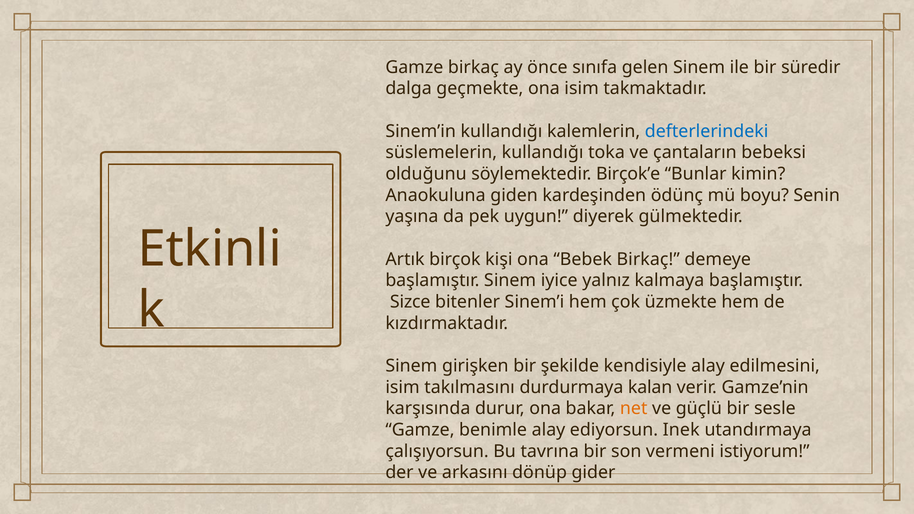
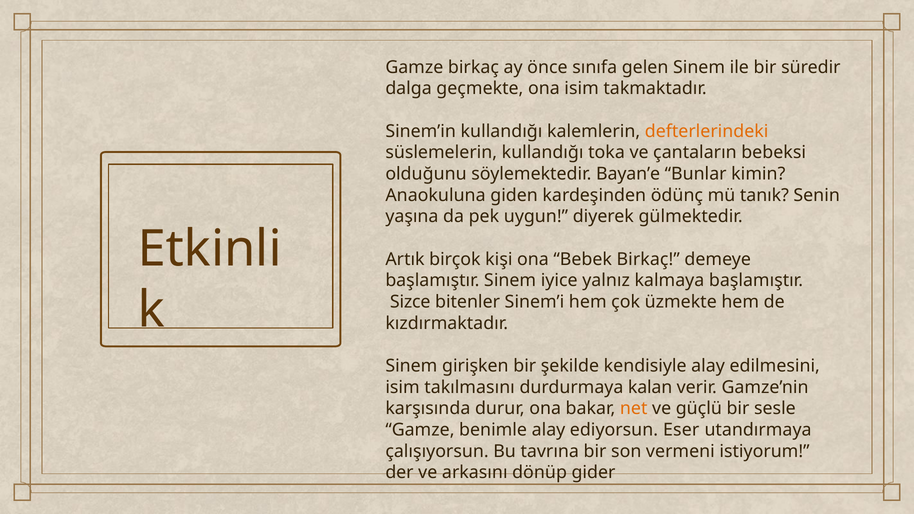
defterlerindeki colour: blue -> orange
Birçok’e: Birçok’e -> Bayan’e
boyu: boyu -> tanık
Inek: Inek -> Eser
